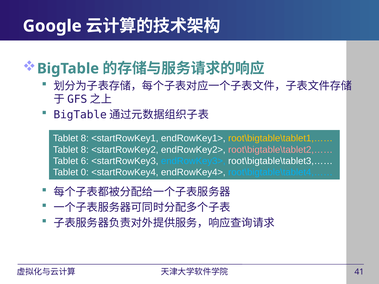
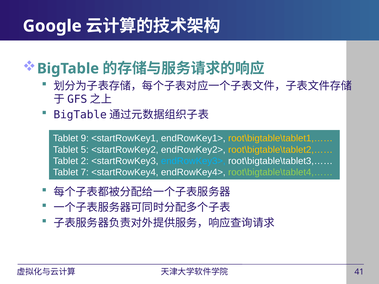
8 at (85, 138): 8 -> 9
8 at (85, 150): 8 -> 5
root\bigtable\tablet2,…… colour: pink -> yellow
6: 6 -> 2
0: 0 -> 7
root\bigtable\tablet4,…… colour: light blue -> light green
